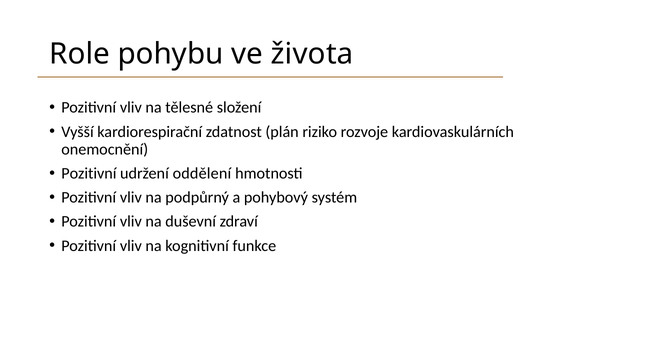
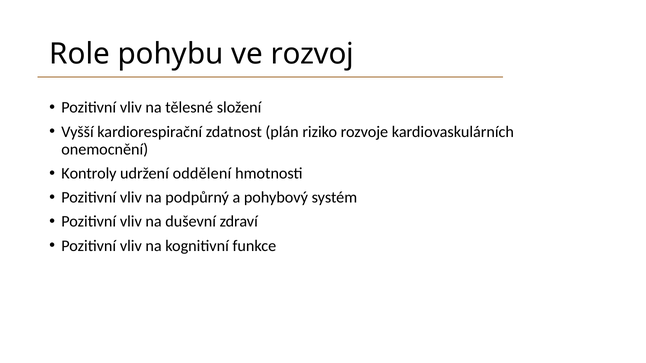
života: života -> rozvoj
Pozitivní at (89, 174): Pozitivní -> Kontroly
